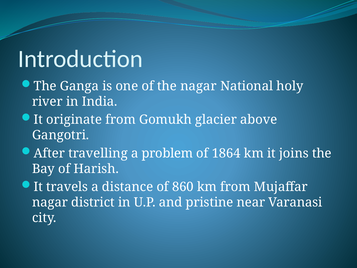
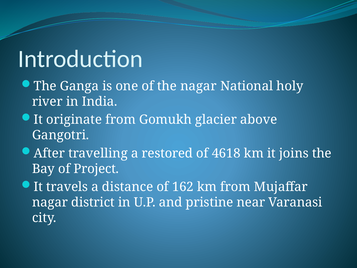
problem: problem -> restored
1864: 1864 -> 4618
Harish: Harish -> Project
860: 860 -> 162
